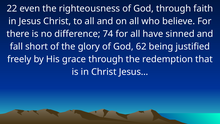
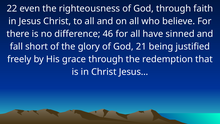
74: 74 -> 46
62: 62 -> 21
